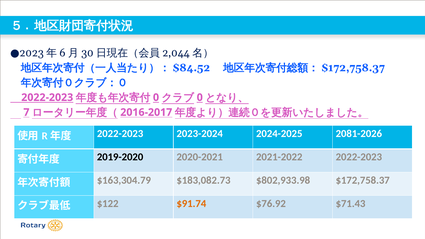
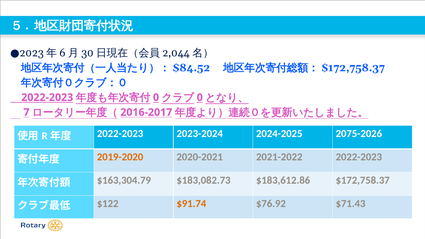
2081-2026: 2081-2026 -> 2075-2026
2019-2020 colour: black -> orange
$802,933.98: $802,933.98 -> $183,612.86
